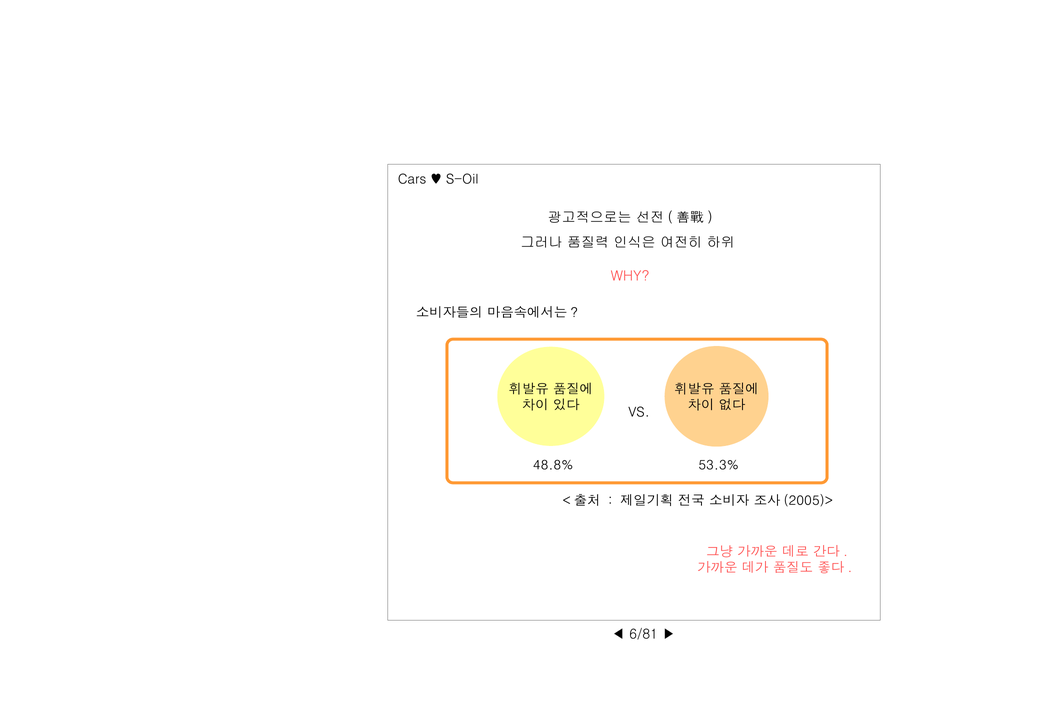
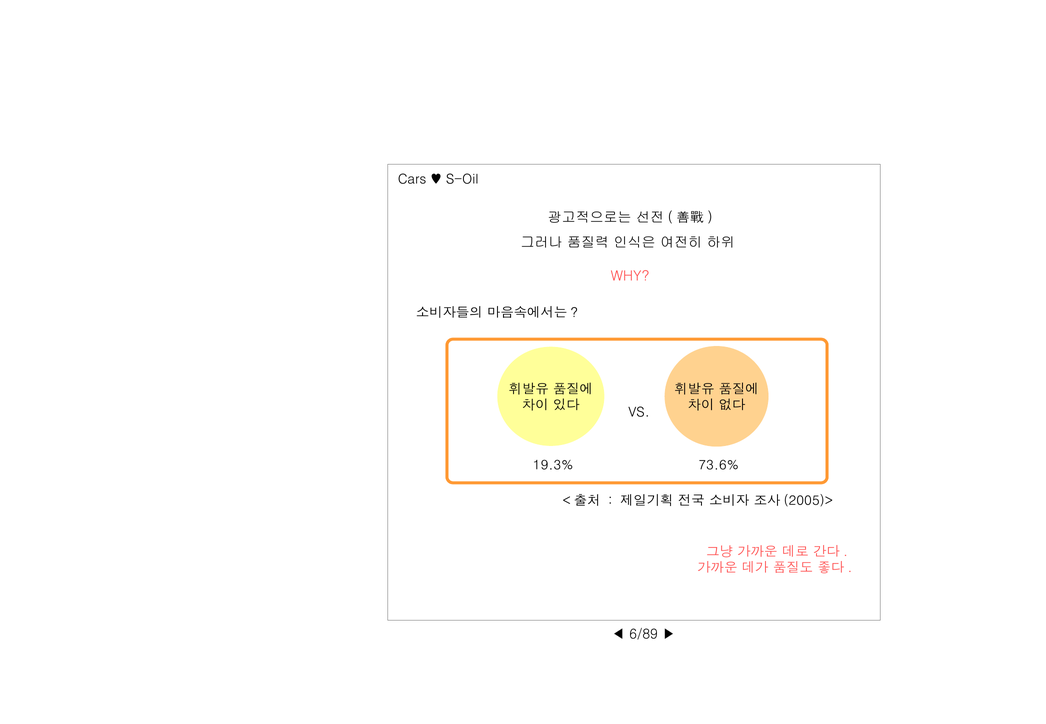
48.8%: 48.8% -> 19.3%
53.3%: 53.3% -> 73.6%
6/81: 6/81 -> 6/89
